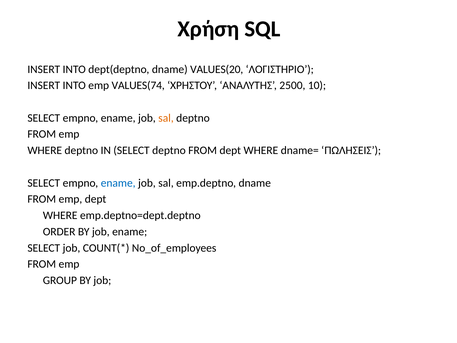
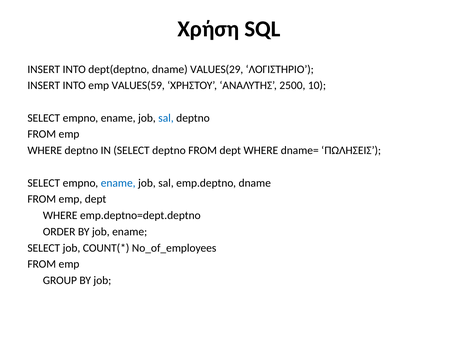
VALUES(20: VALUES(20 -> VALUES(29
VALUES(74: VALUES(74 -> VALUES(59
sal at (166, 118) colour: orange -> blue
